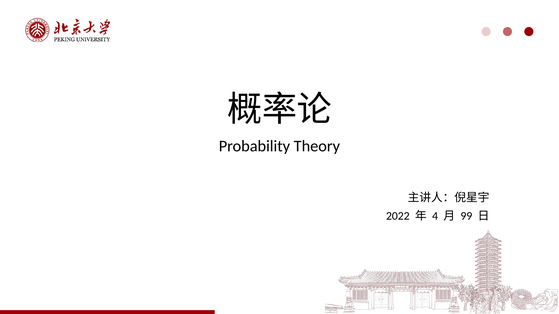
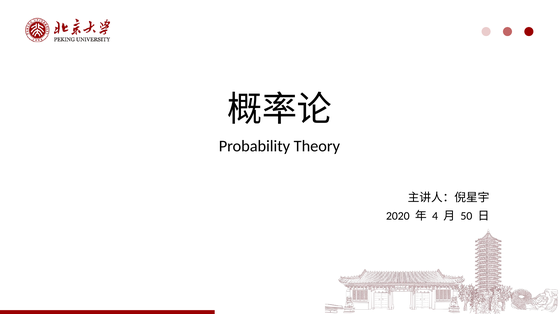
2022: 2022 -> 2020
99: 99 -> 50
